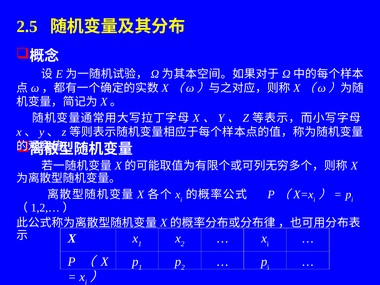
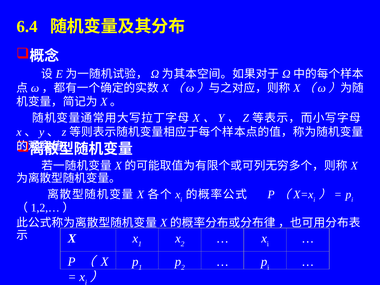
2.5: 2.5 -> 6.4
